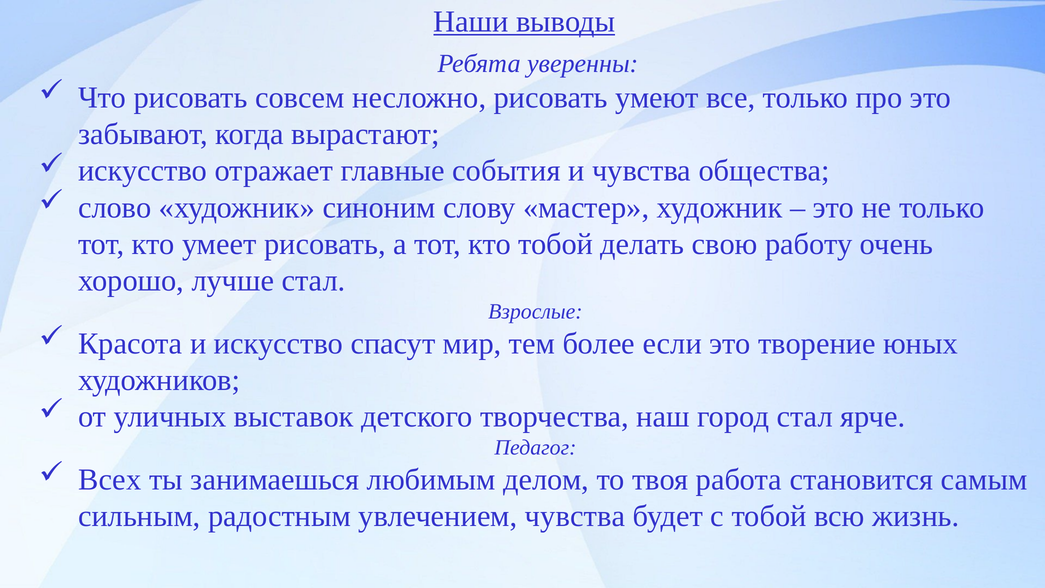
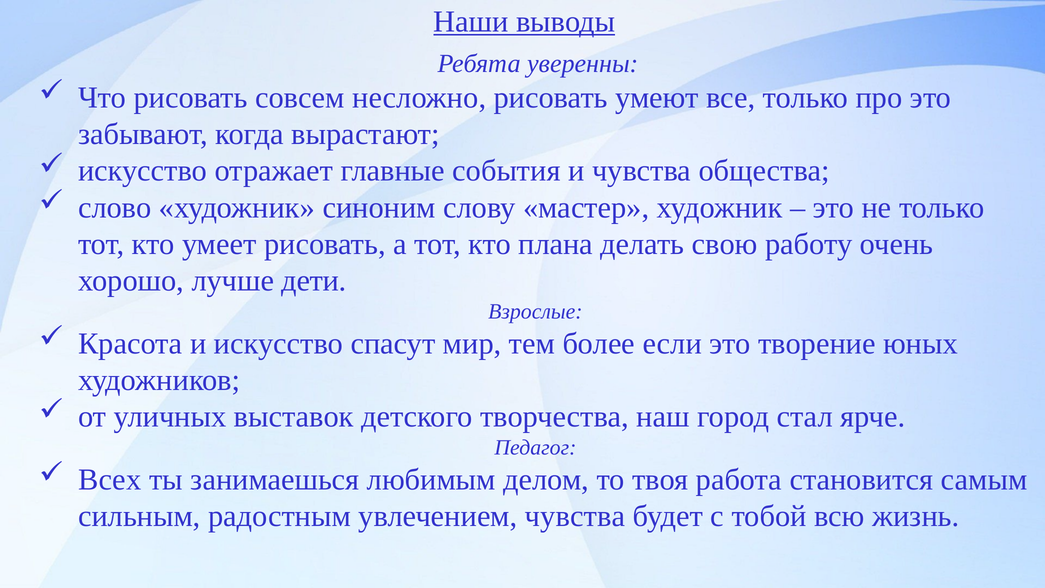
кто тобой: тобой -> плана
лучше стал: стал -> дети
